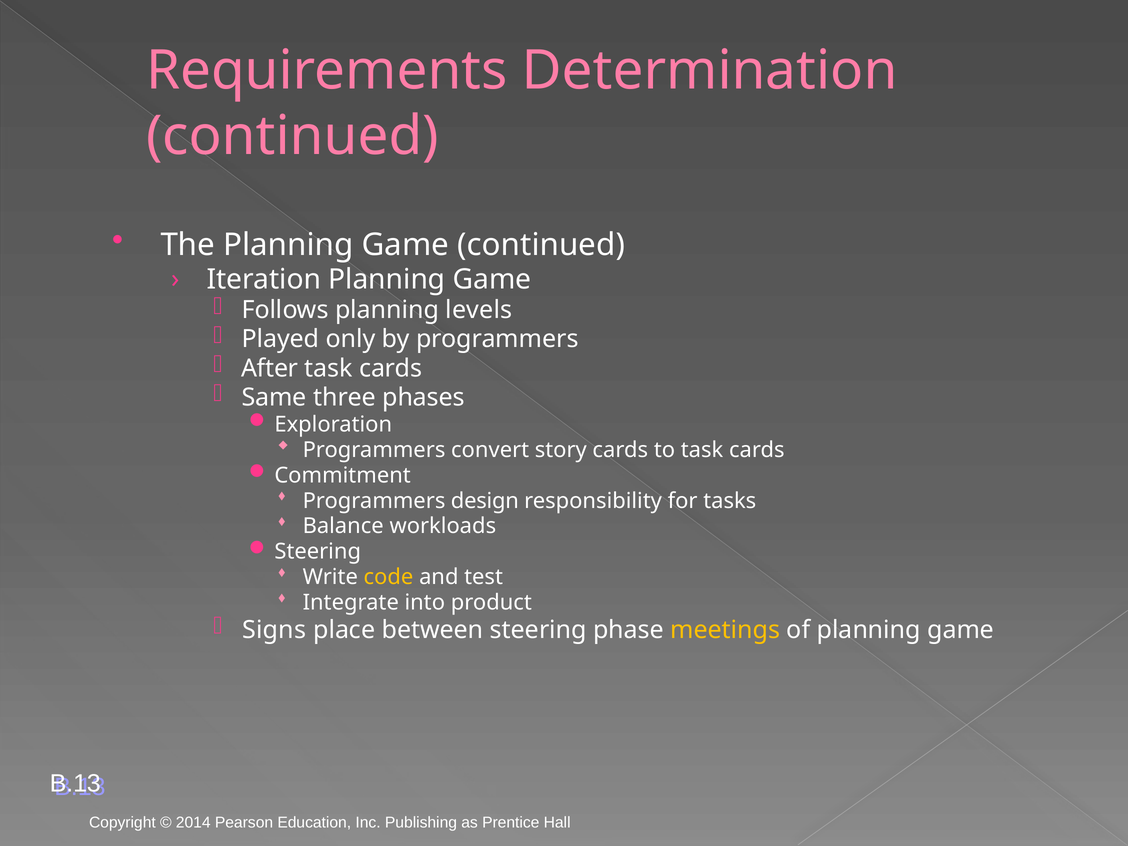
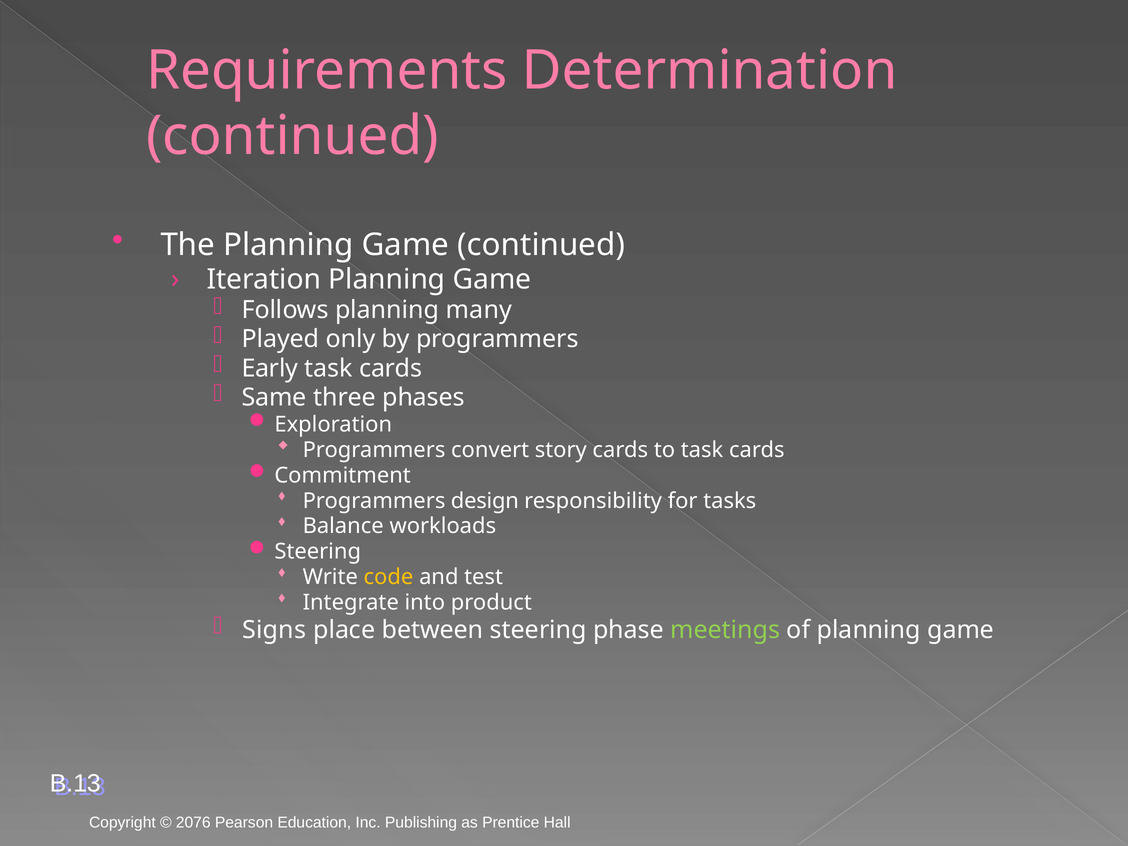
levels: levels -> many
After: After -> Early
meetings colour: yellow -> light green
2014: 2014 -> 2076
